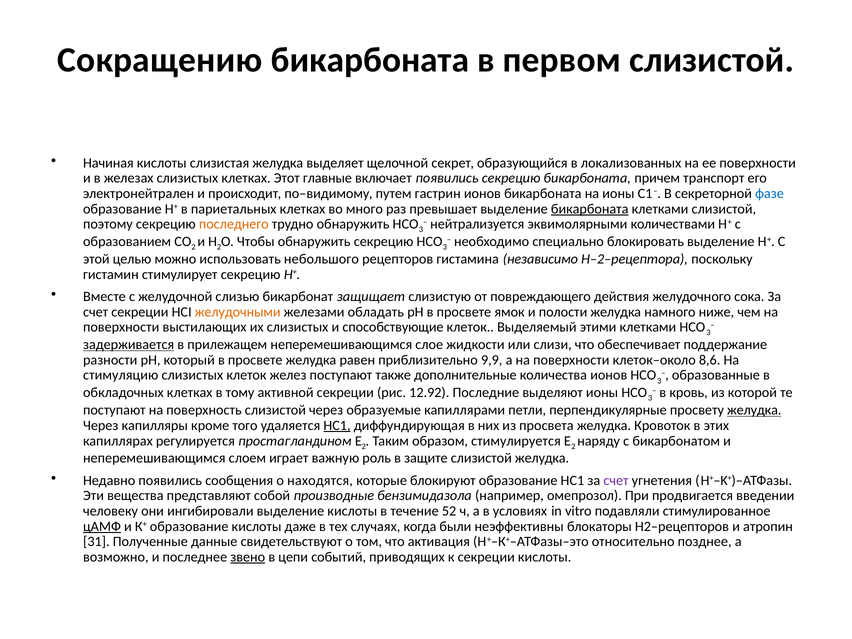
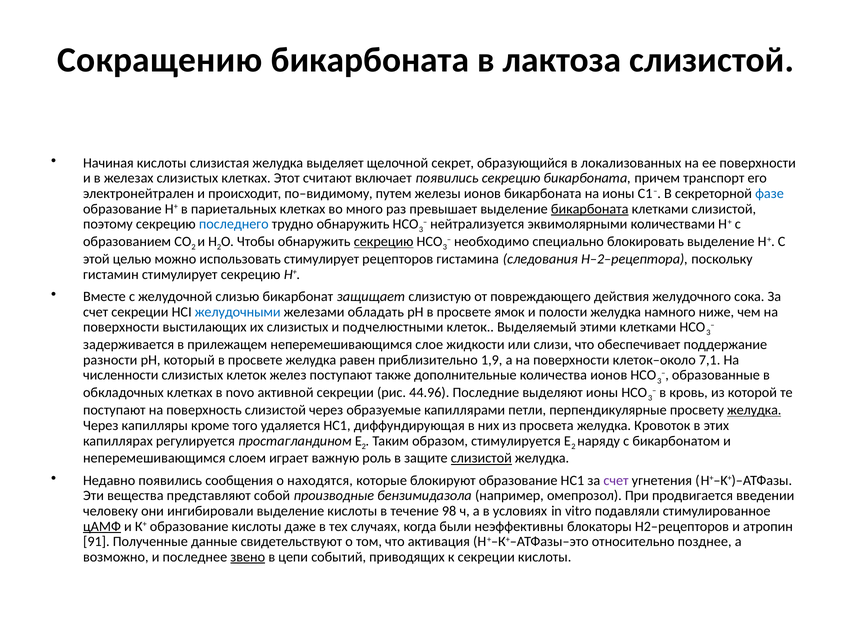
первом: первом -> лактоза
главные: главные -> считают
гастрин: гастрин -> железы
последнего colour: orange -> blue
секрецию at (384, 242) underline: none -> present
использовать небольшого: небольшого -> стимулирует
независимо: независимо -> следования
желудочными colour: orange -> blue
способствующие: способствующие -> подчелюстными
задерживается underline: present -> none
9,9: 9,9 -> 1,9
8,6: 8,6 -> 7,1
стимуляцию: стимуляцию -> численности
тому: тому -> novo
12.92: 12.92 -> 44.96
НС1 at (337, 426) underline: present -> none
слизистой at (481, 458) underline: none -> present
52: 52 -> 98
31: 31 -> 91
